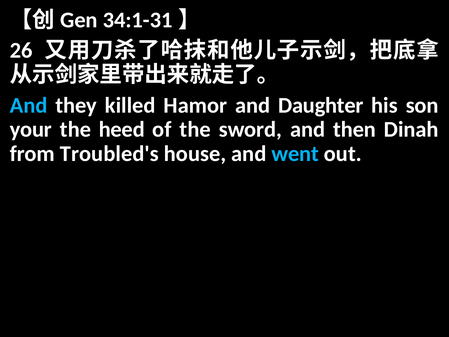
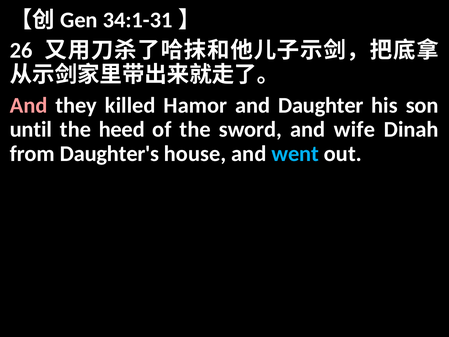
And at (29, 105) colour: light blue -> pink
your: your -> until
then: then -> wife
Troubled's: Troubled's -> Daughter's
